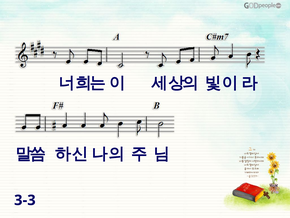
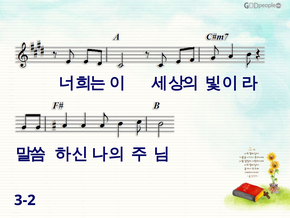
3-3: 3-3 -> 3-2
